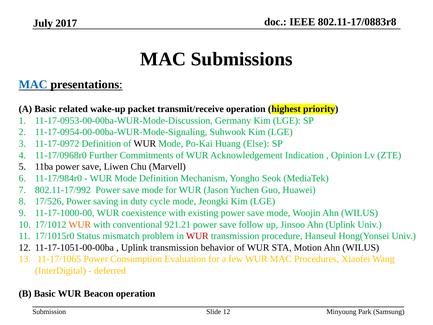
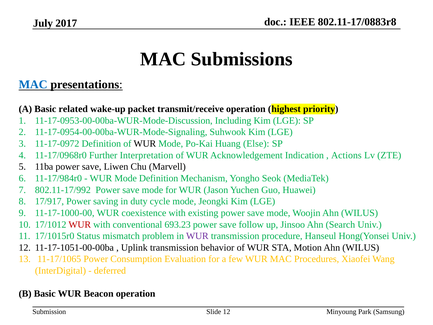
Germany: Germany -> Including
Commitments: Commitments -> Interpretation
Opinion: Opinion -> Actions
17/526: 17/526 -> 17/917
WUR at (80, 224) colour: orange -> red
921.21: 921.21 -> 693.23
Ahn Uplink: Uplink -> Search
WUR at (197, 236) colour: red -> purple
